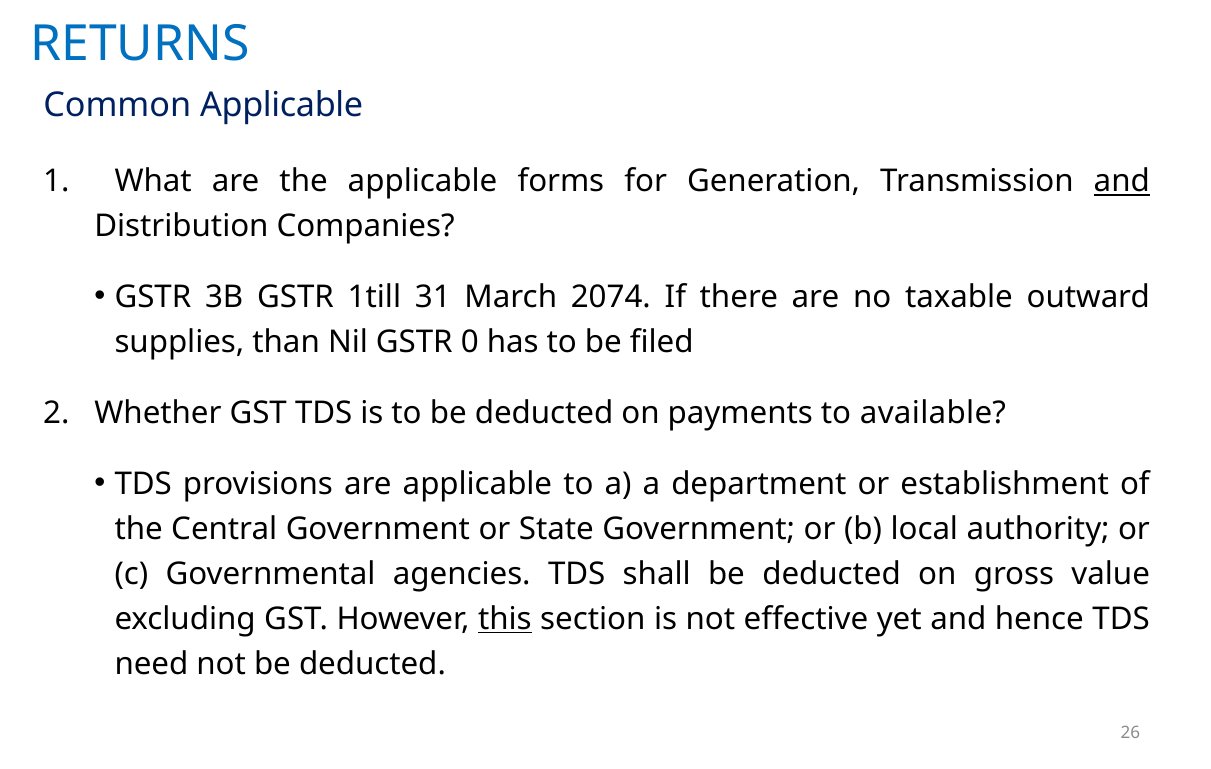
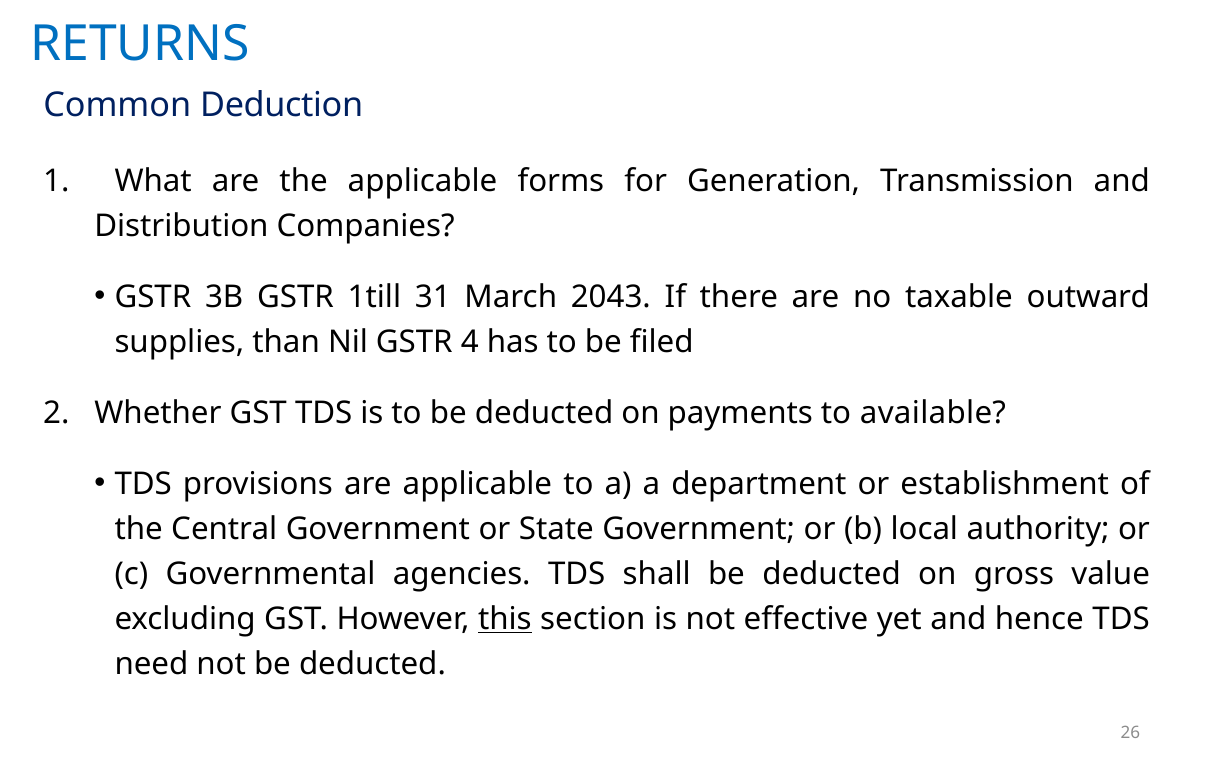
Common Applicable: Applicable -> Deduction
and at (1122, 181) underline: present -> none
2074: 2074 -> 2043
0: 0 -> 4
